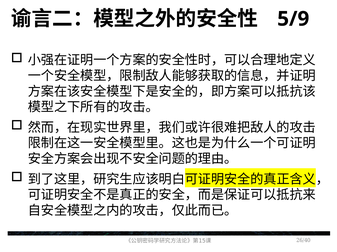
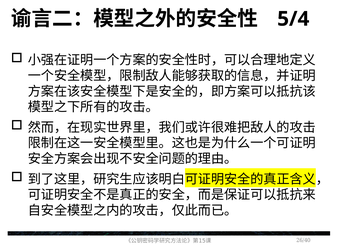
5/9: 5/9 -> 5/4
